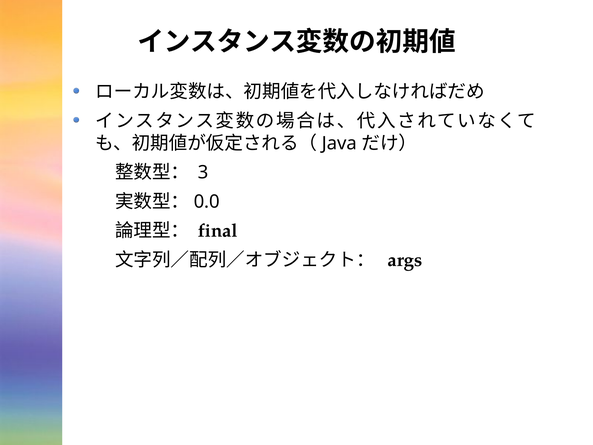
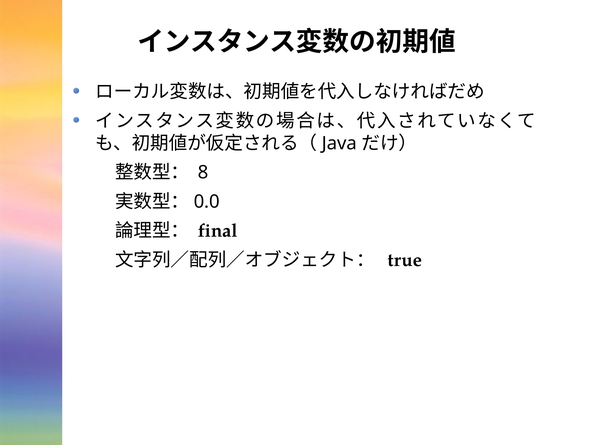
3: 3 -> 8
args: args -> true
